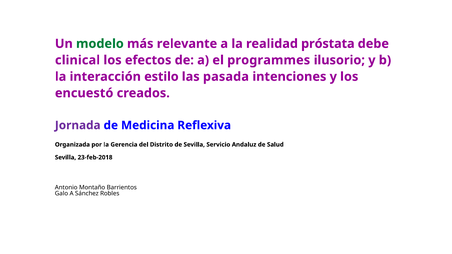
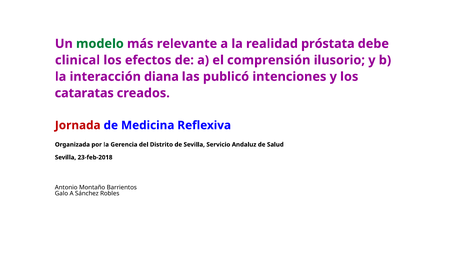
programmes: programmes -> comprensión
estilo: estilo -> diana
pasada: pasada -> publicó
encuestó: encuestó -> cataratas
Jornada colour: purple -> red
